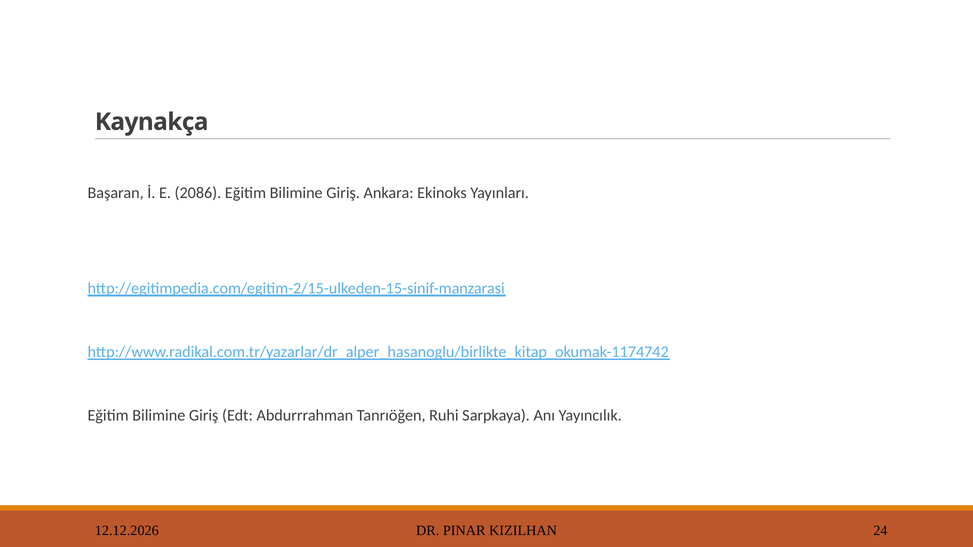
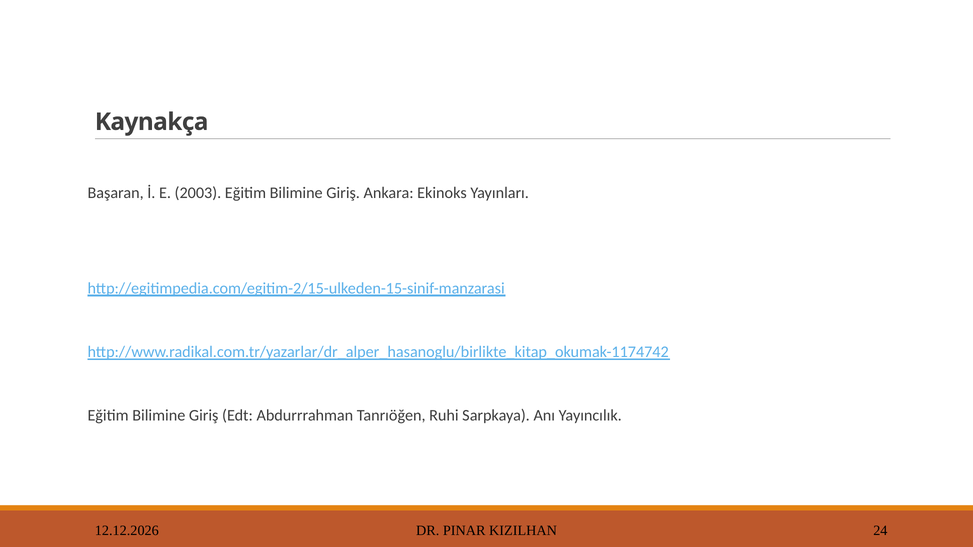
2086: 2086 -> 2003
